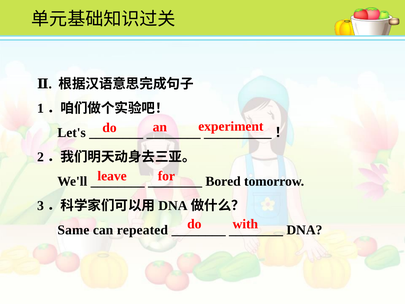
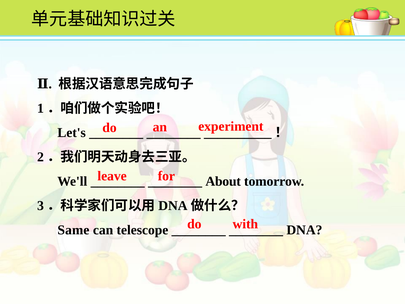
Bored: Bored -> About
repeated: repeated -> telescope
